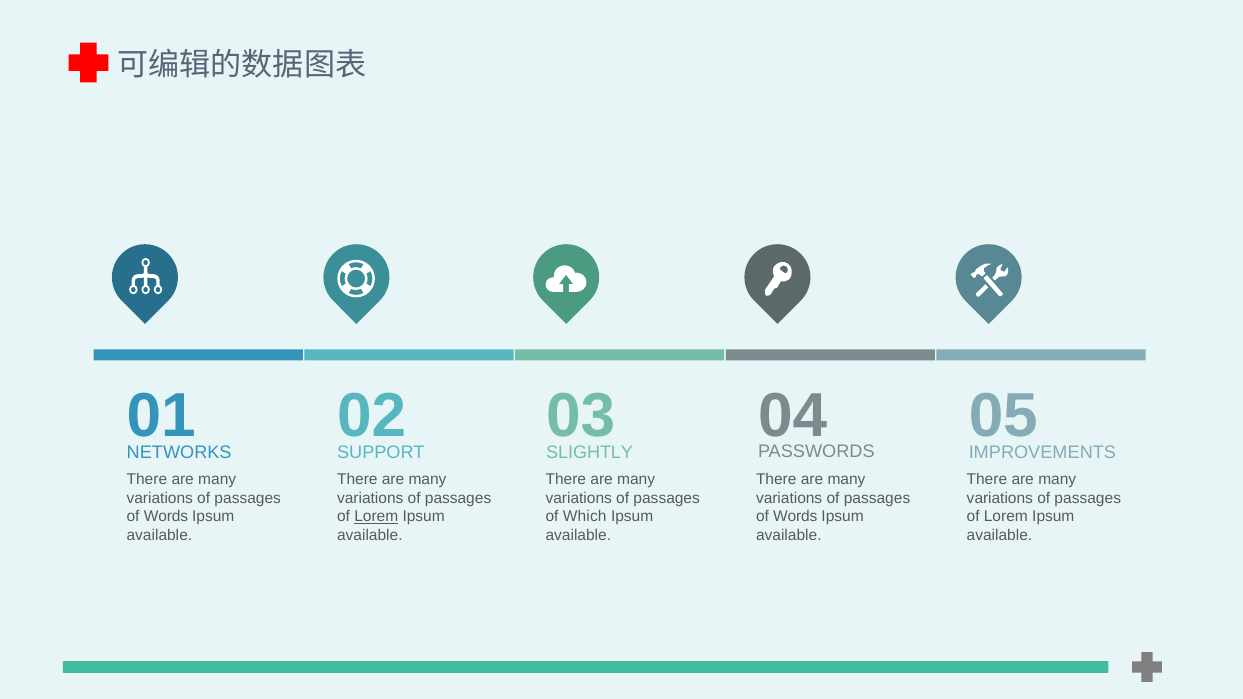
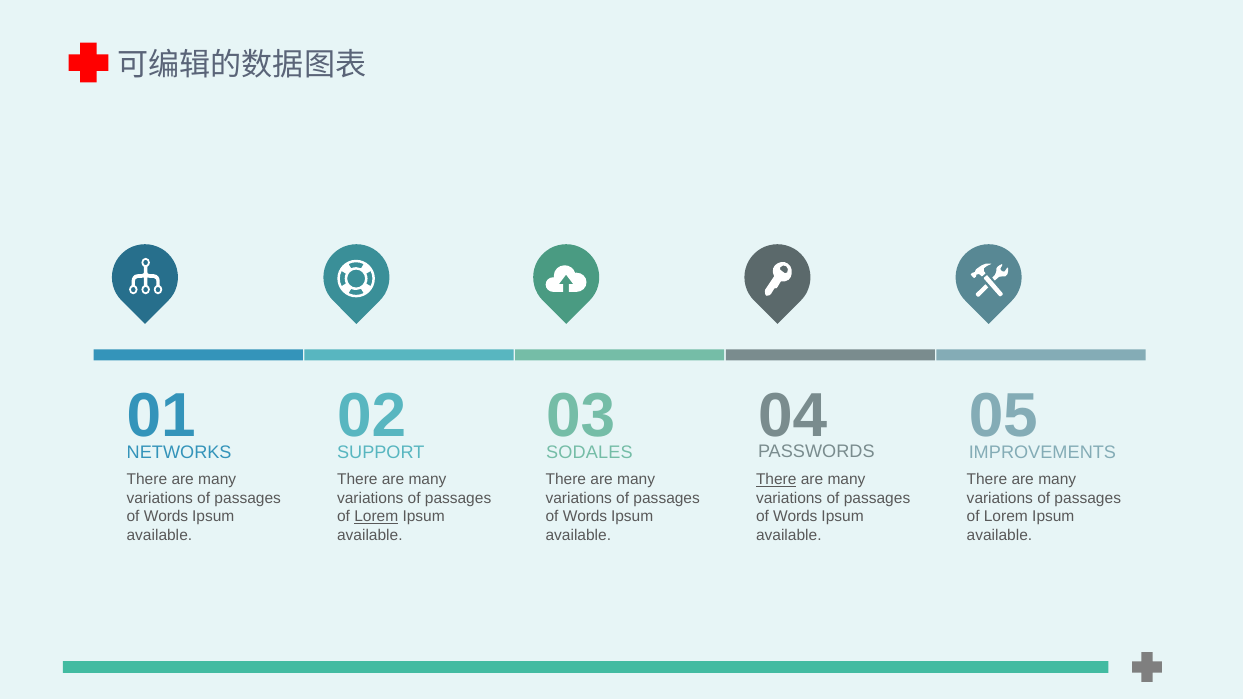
SLIGHTLY: SLIGHTLY -> SODALES
There at (776, 479) underline: none -> present
Which at (585, 517): Which -> Words
